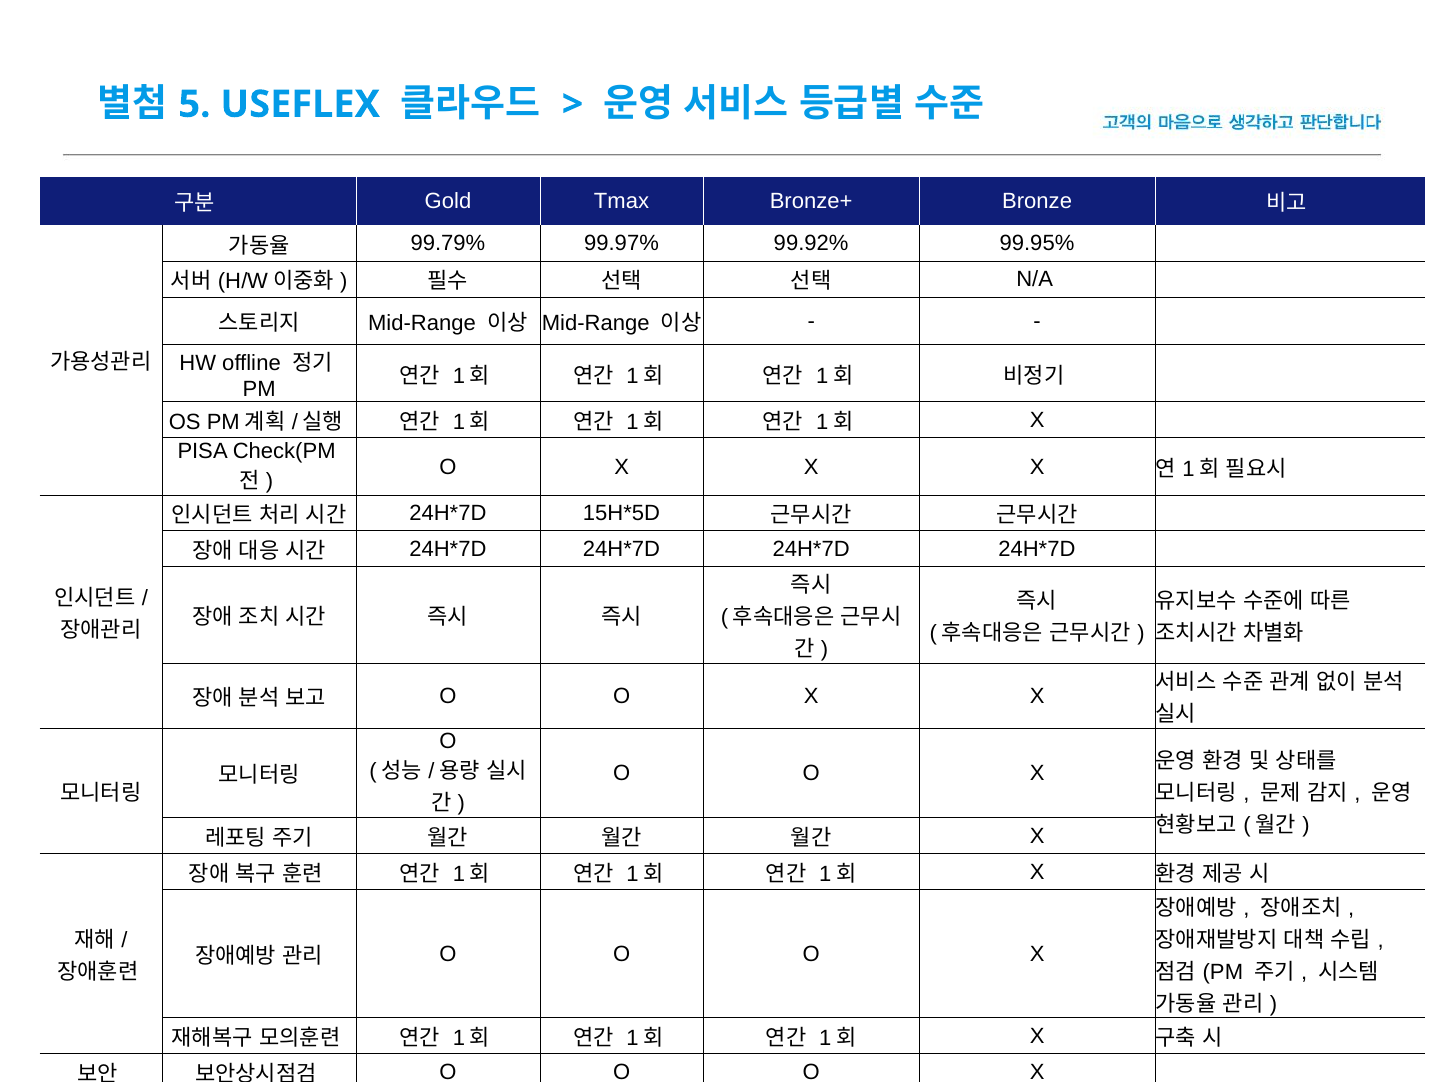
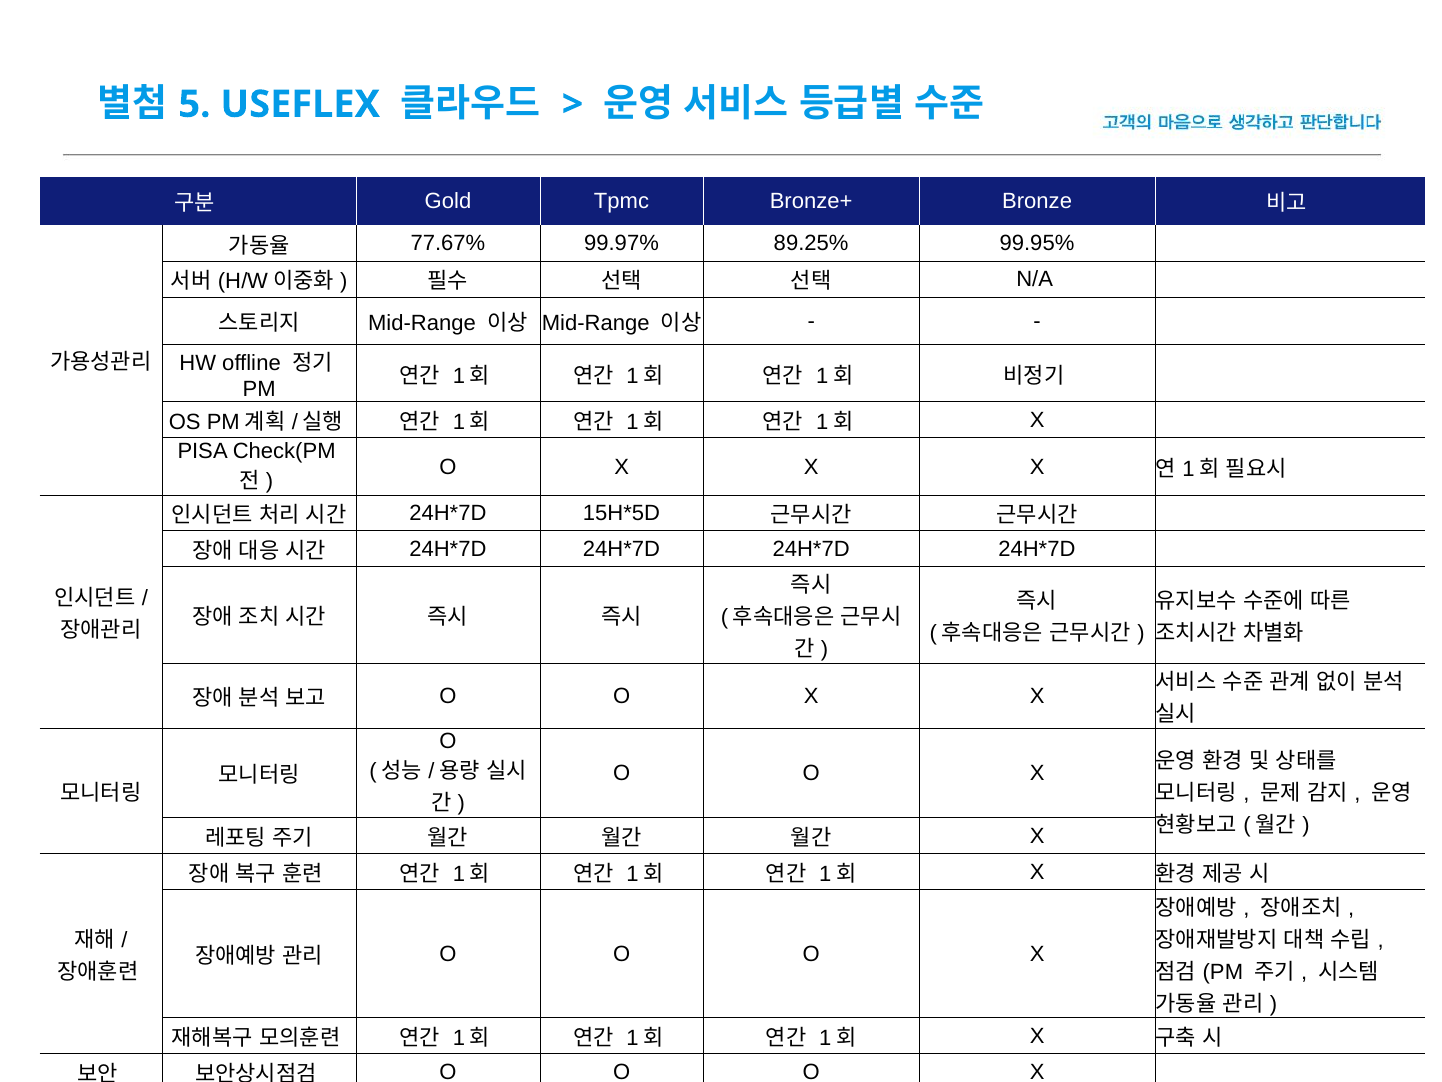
Tmax: Tmax -> Tpmc
99.79%: 99.79% -> 77.67%
99.92%: 99.92% -> 89.25%
